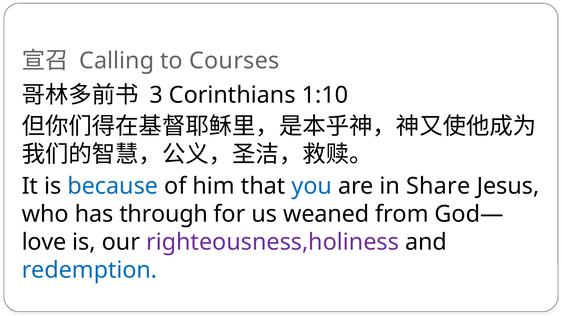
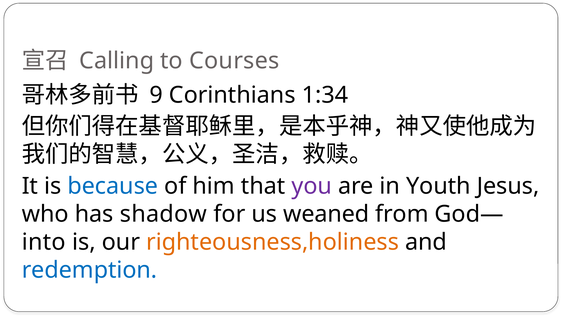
3: 3 -> 9
1:10: 1:10 -> 1:34
you colour: blue -> purple
Share: Share -> Youth
through: through -> shadow
love: love -> into
righteousness,holiness colour: purple -> orange
